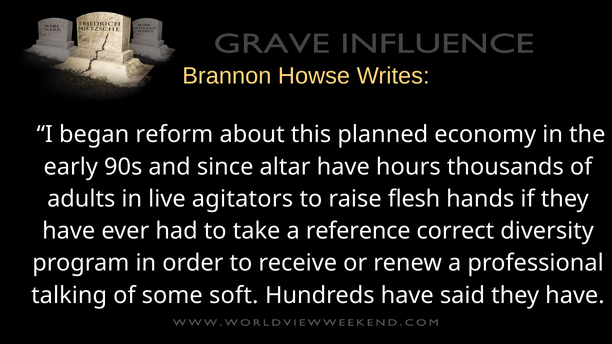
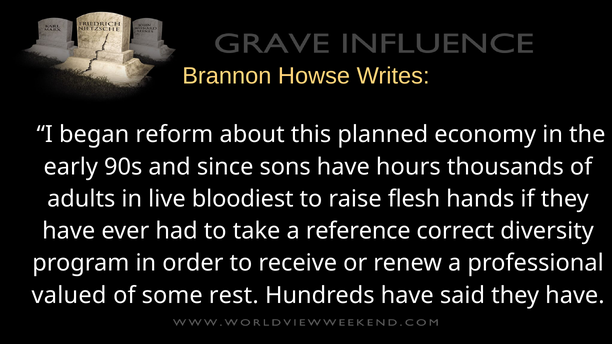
altar: altar -> sons
agitators: agitators -> bloodiest
talking: talking -> valued
soft: soft -> rest
